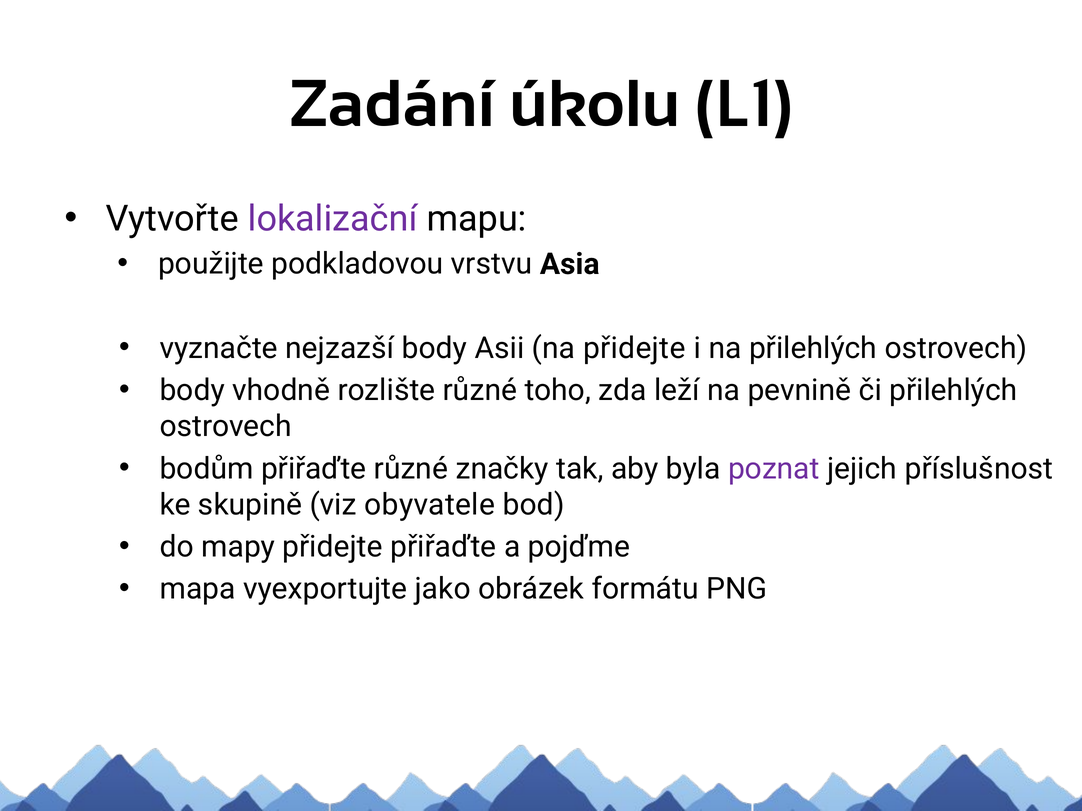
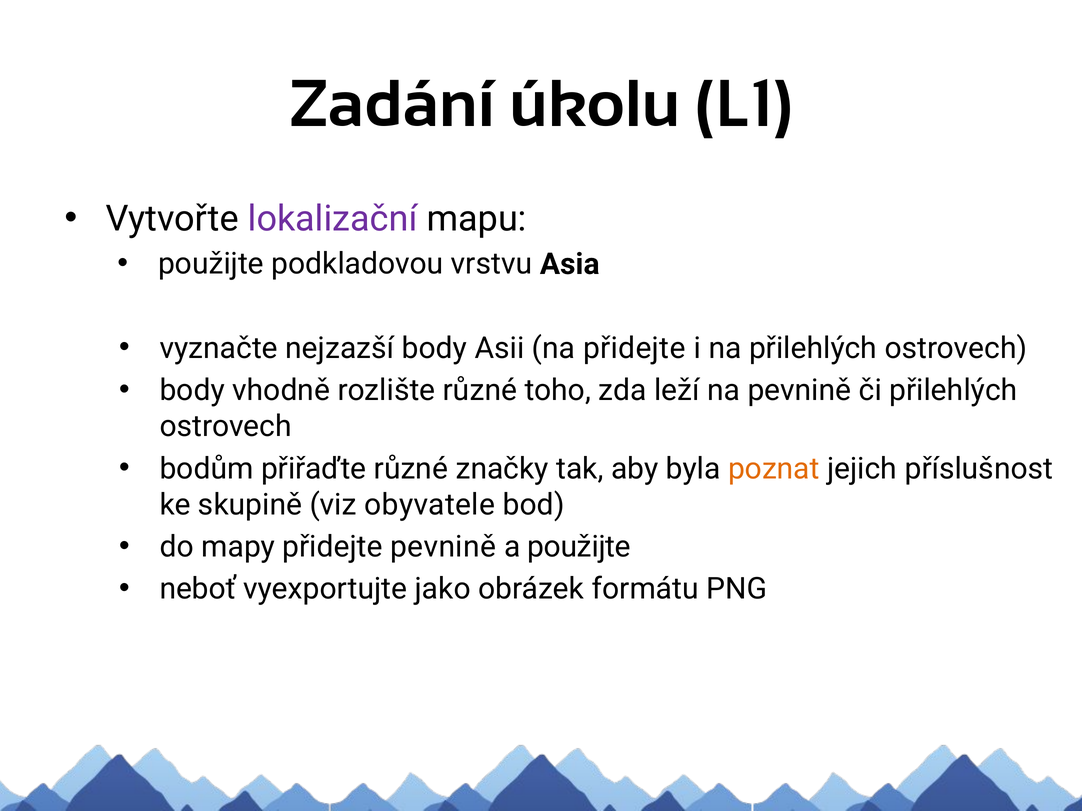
poznat colour: purple -> orange
přidejte přiřaďte: přiřaďte -> pevnině
a pojďme: pojďme -> použijte
mapa: mapa -> neboť
